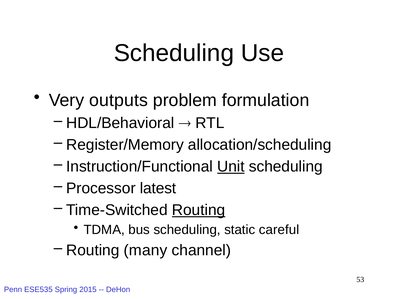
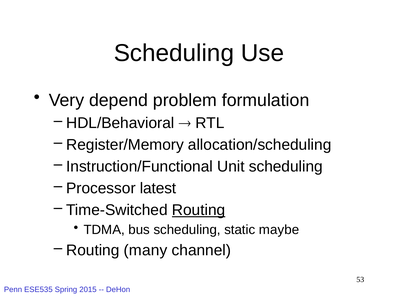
outputs: outputs -> depend
Unit underline: present -> none
careful: careful -> maybe
